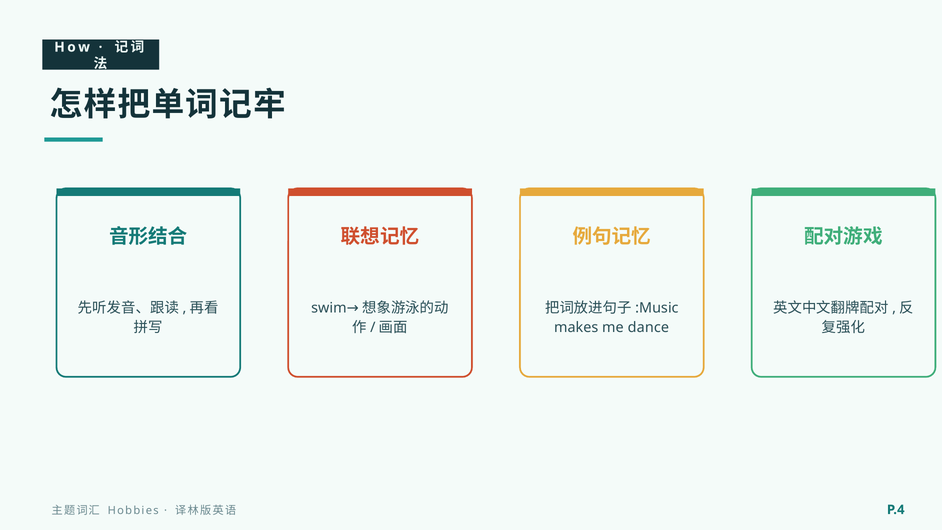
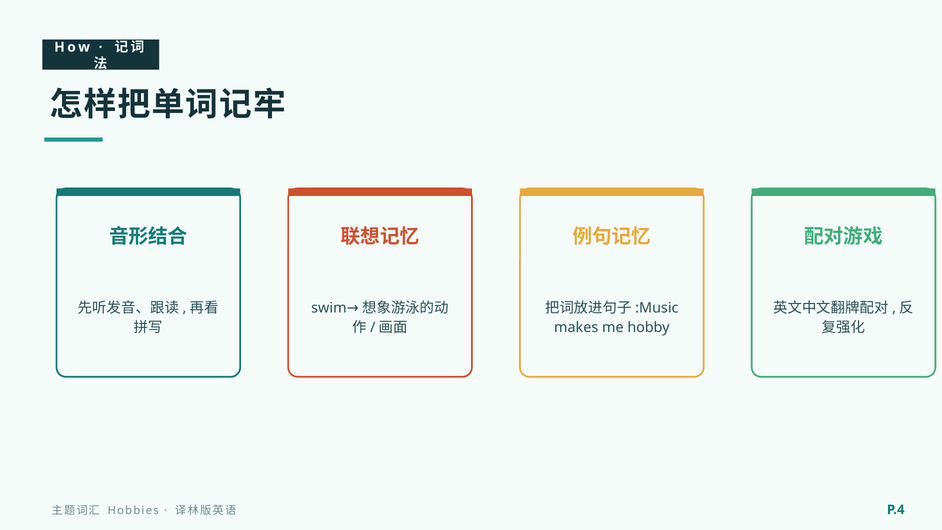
dance: dance -> hobby
